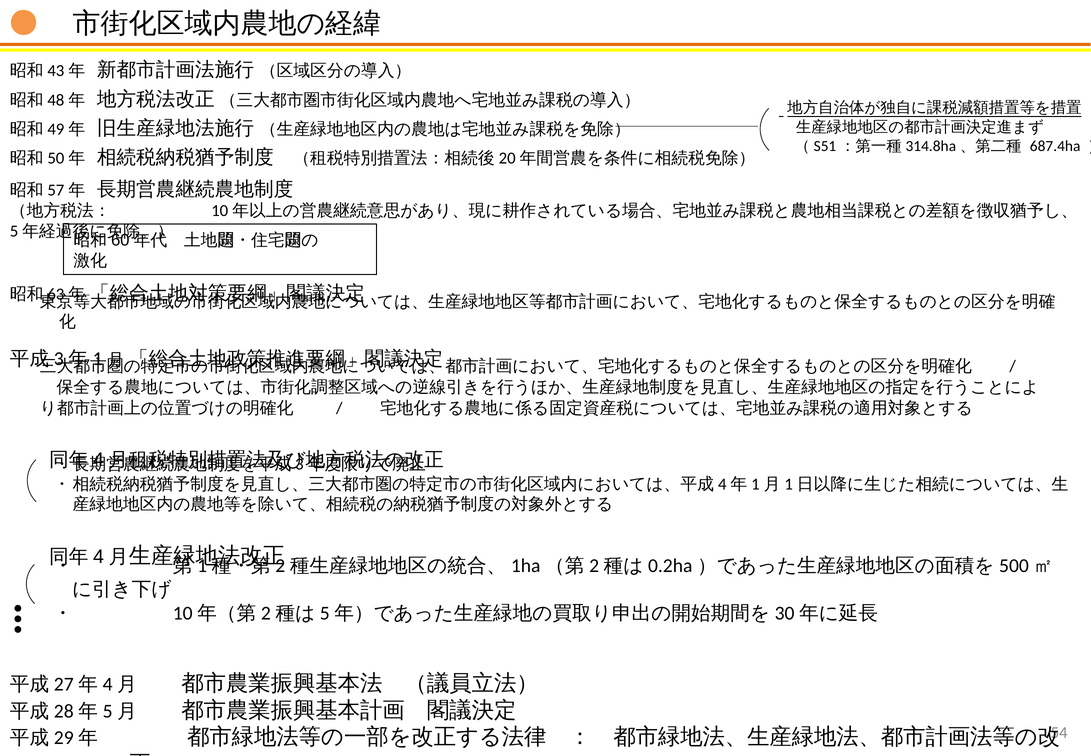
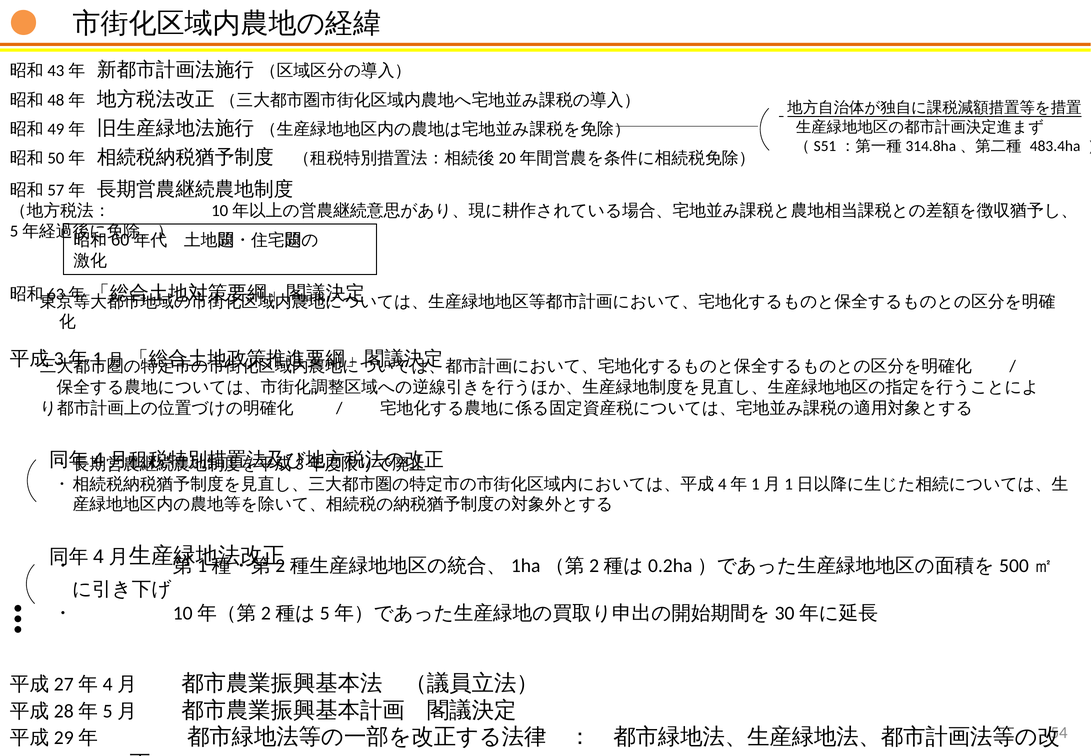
687.4ha: 687.4ha -> 483.4ha
